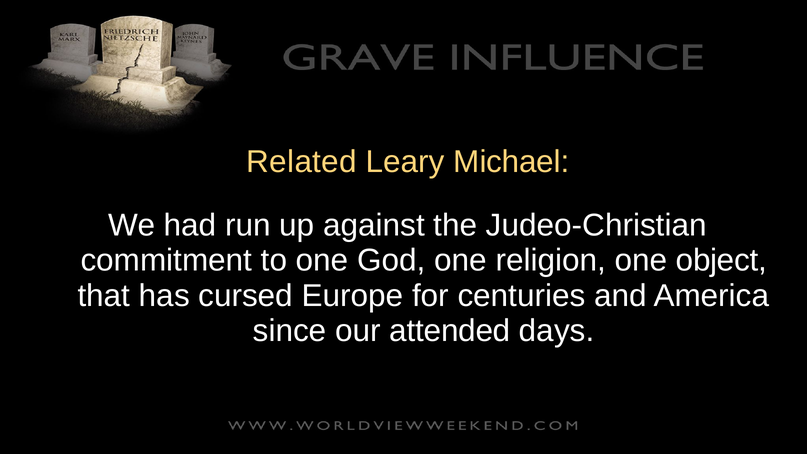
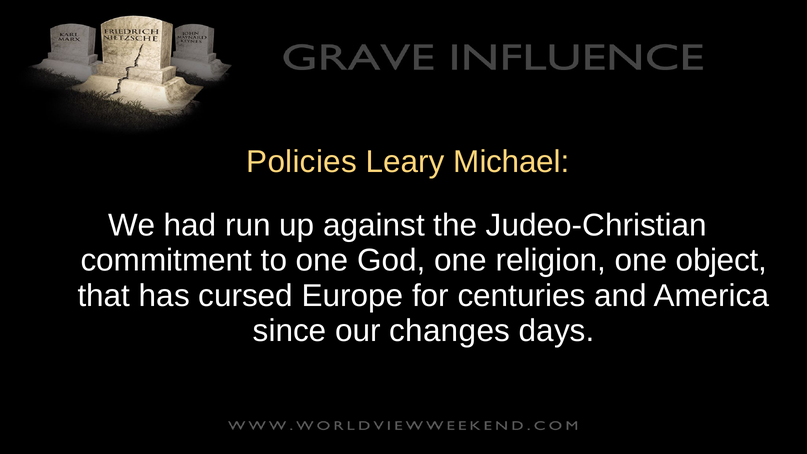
Related: Related -> Policies
attended: attended -> changes
